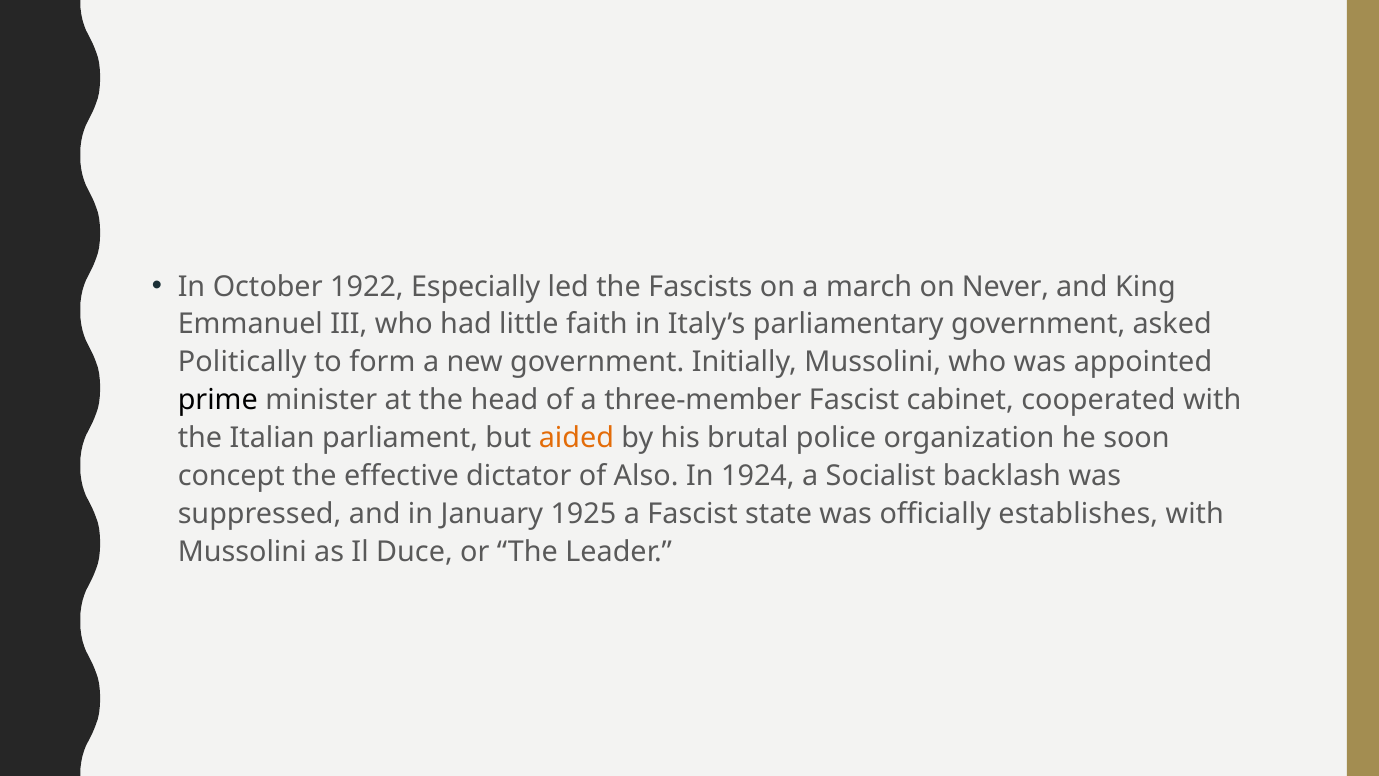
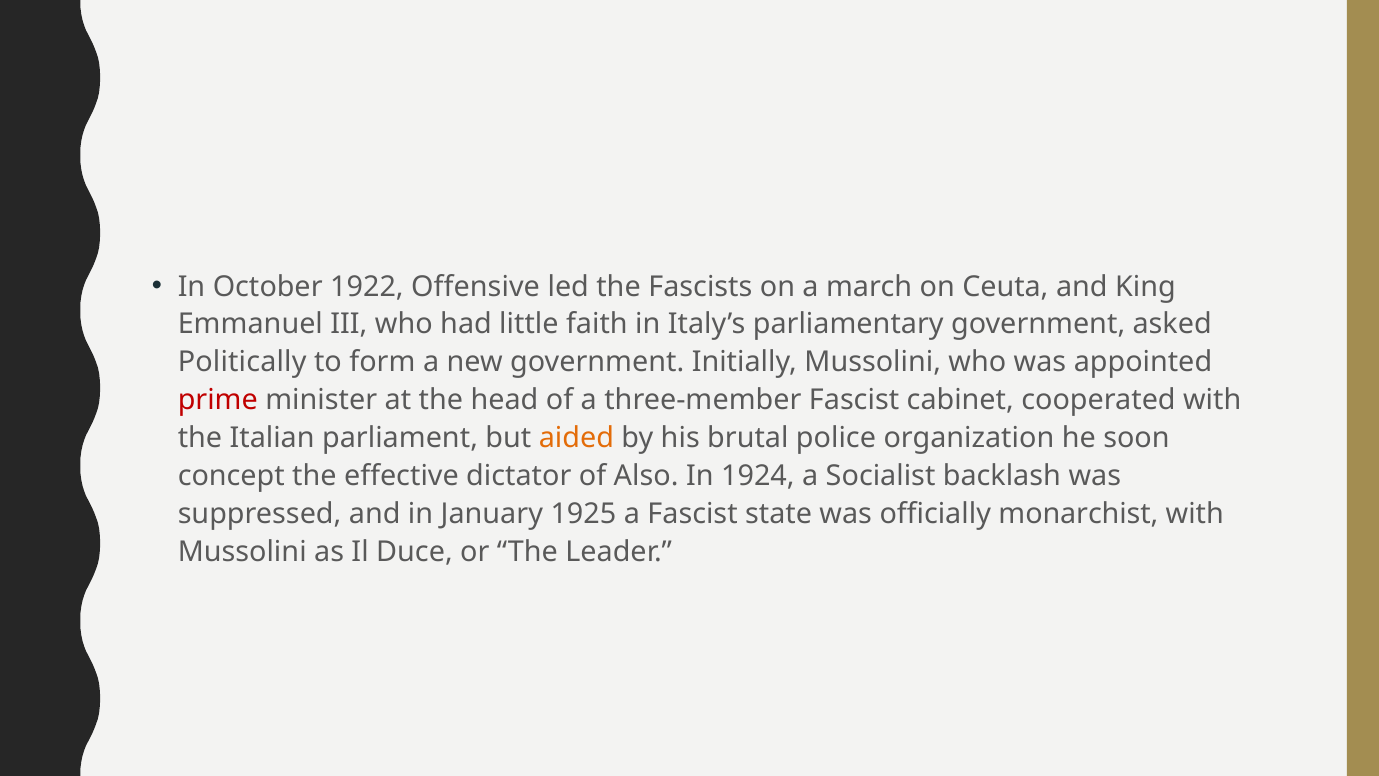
Especially: Especially -> Offensive
Never: Never -> Ceuta
prime colour: black -> red
establishes: establishes -> monarchist
